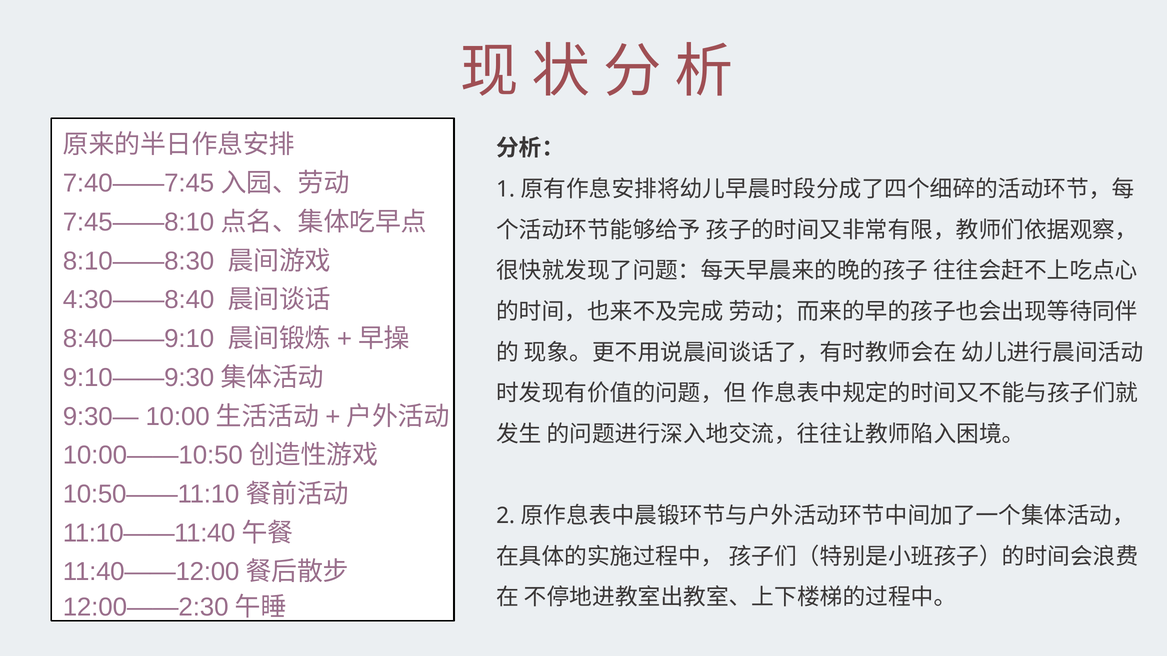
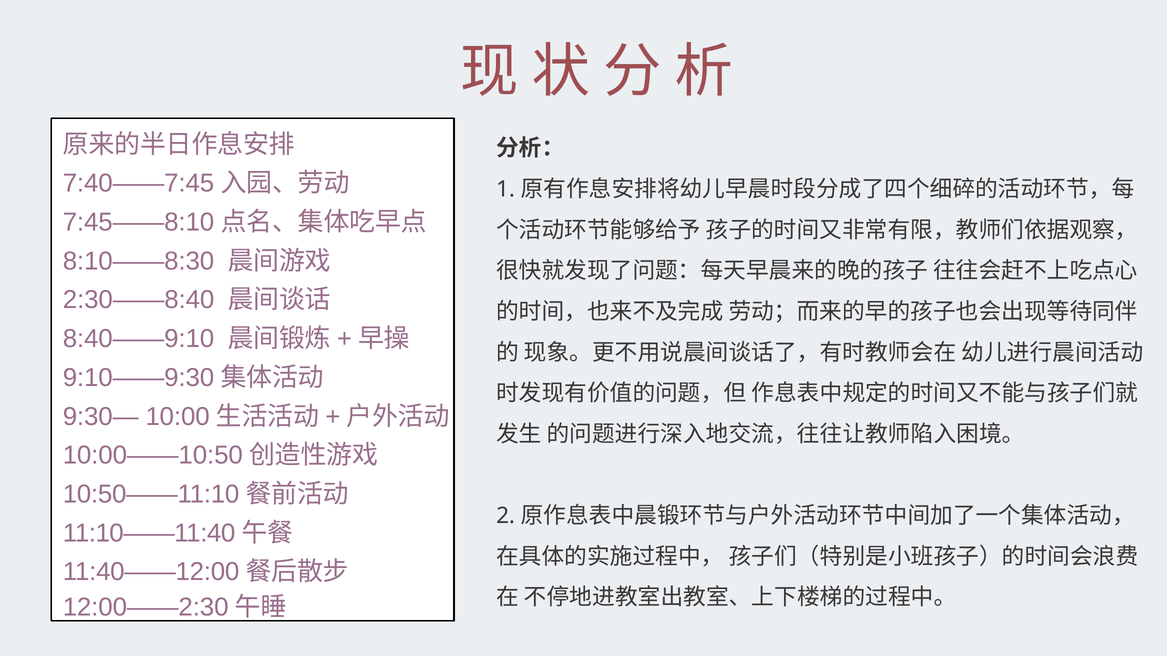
4:30——8:40: 4:30——8:40 -> 2:30——8:40
